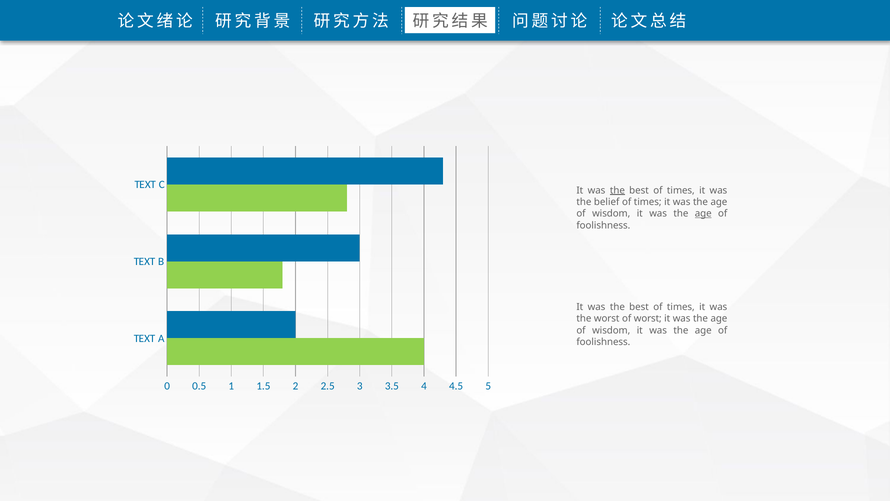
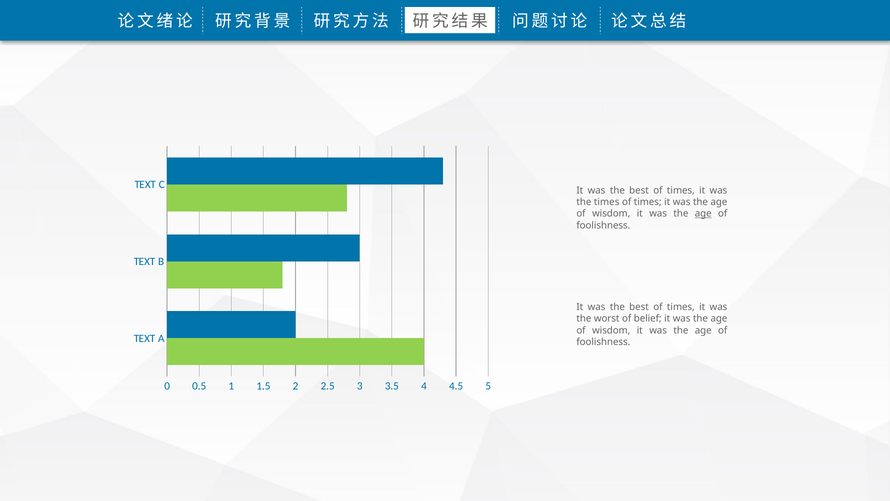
the at (617, 190) underline: present -> none
the belief: belief -> times
of worst: worst -> belief
